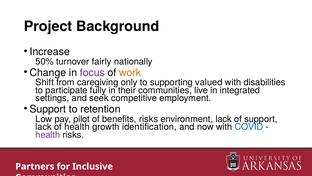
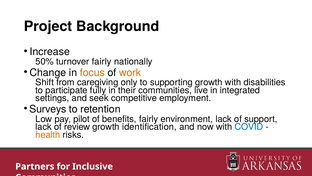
focus colour: purple -> orange
supporting valued: valued -> growth
Support at (48, 109): Support -> Surveys
benefits risks: risks -> fairly
of health: health -> review
health at (48, 134) colour: purple -> orange
